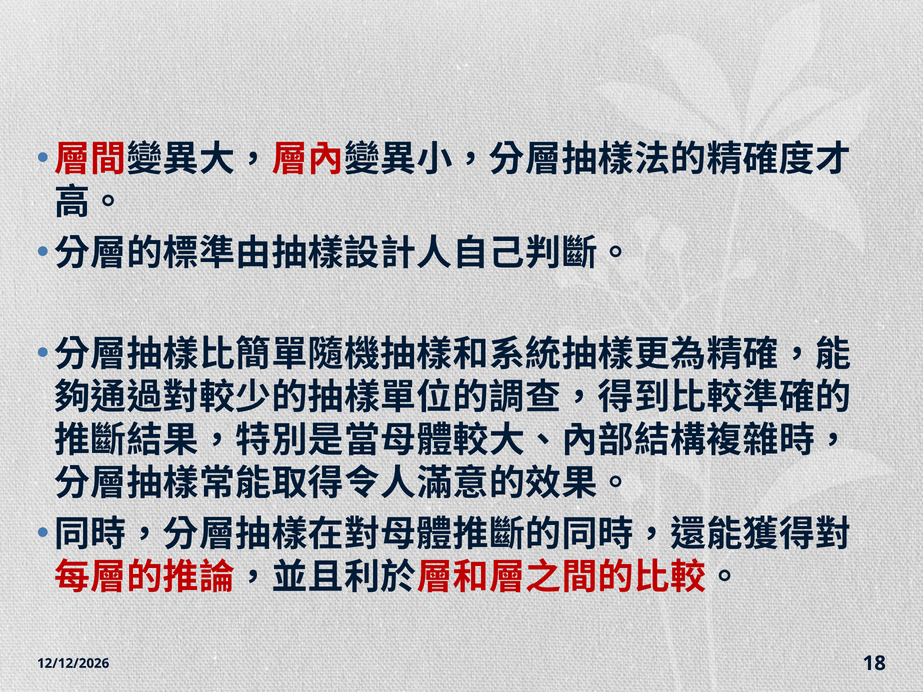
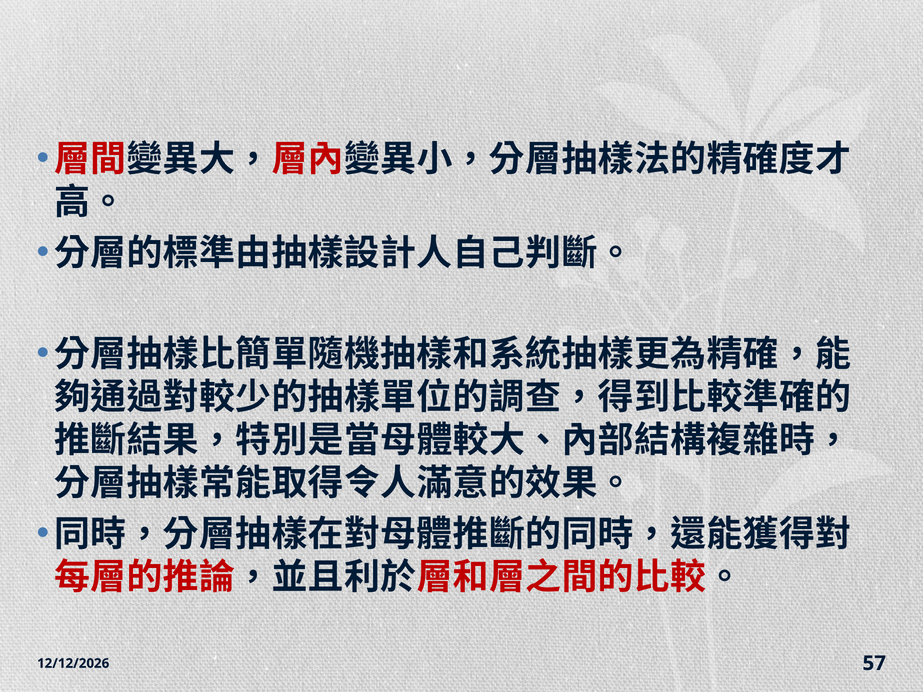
18: 18 -> 57
